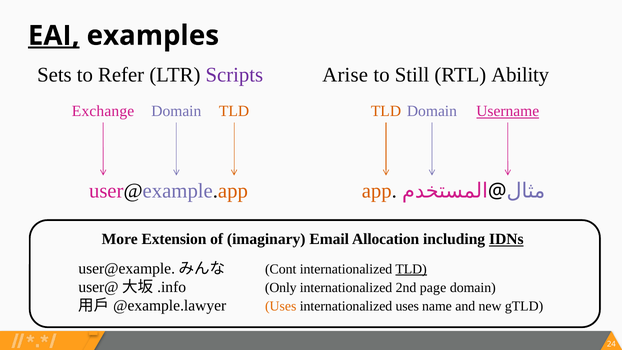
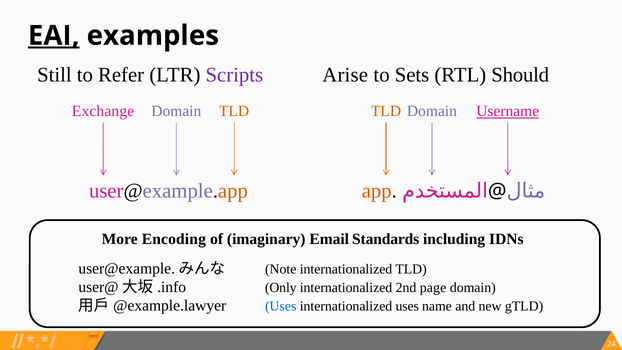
Sets: Sets -> Still
Still: Still -> Sets
Ability: Ability -> Should
Extension: Extension -> Encoding
Allocation: Allocation -> Standards
IDNs underline: present -> none
Cont: Cont -> Note
TLD at (411, 269) underline: present -> none
Uses at (281, 306) colour: orange -> blue
